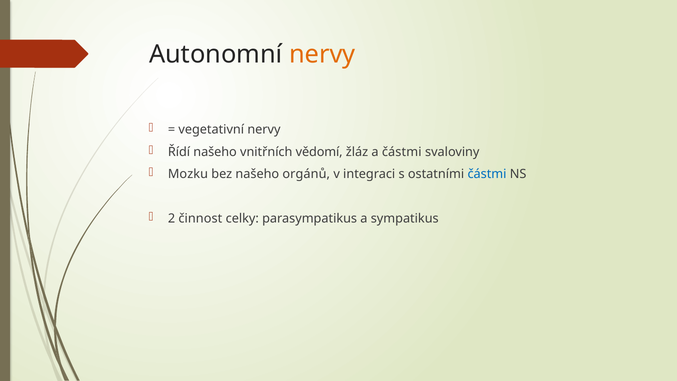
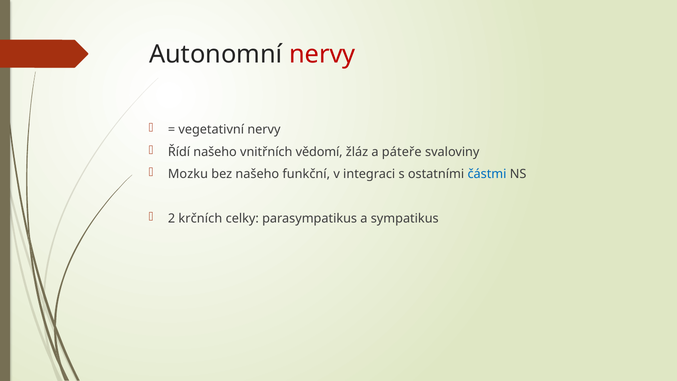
nervy at (322, 54) colour: orange -> red
a částmi: částmi -> páteře
orgánů: orgánů -> funkční
činnost: činnost -> krčních
